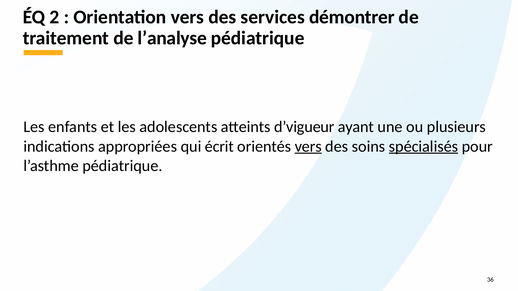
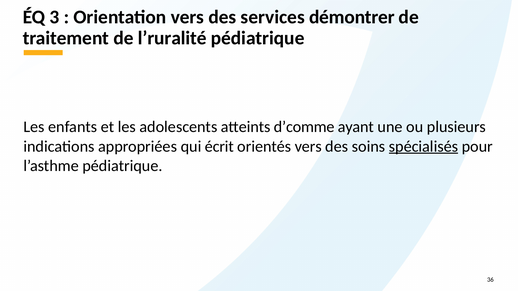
2: 2 -> 3
l’analyse: l’analyse -> l’ruralité
d’vigueur: d’vigueur -> d’comme
vers at (308, 147) underline: present -> none
